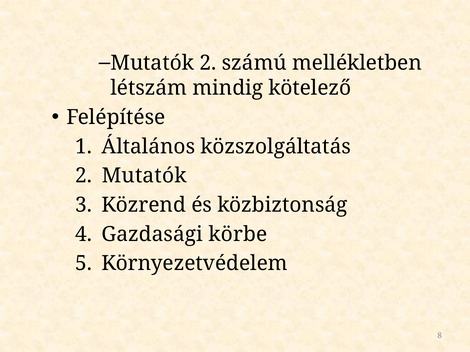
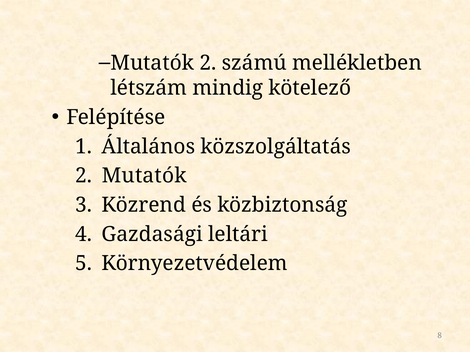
körbe: körbe -> leltári
